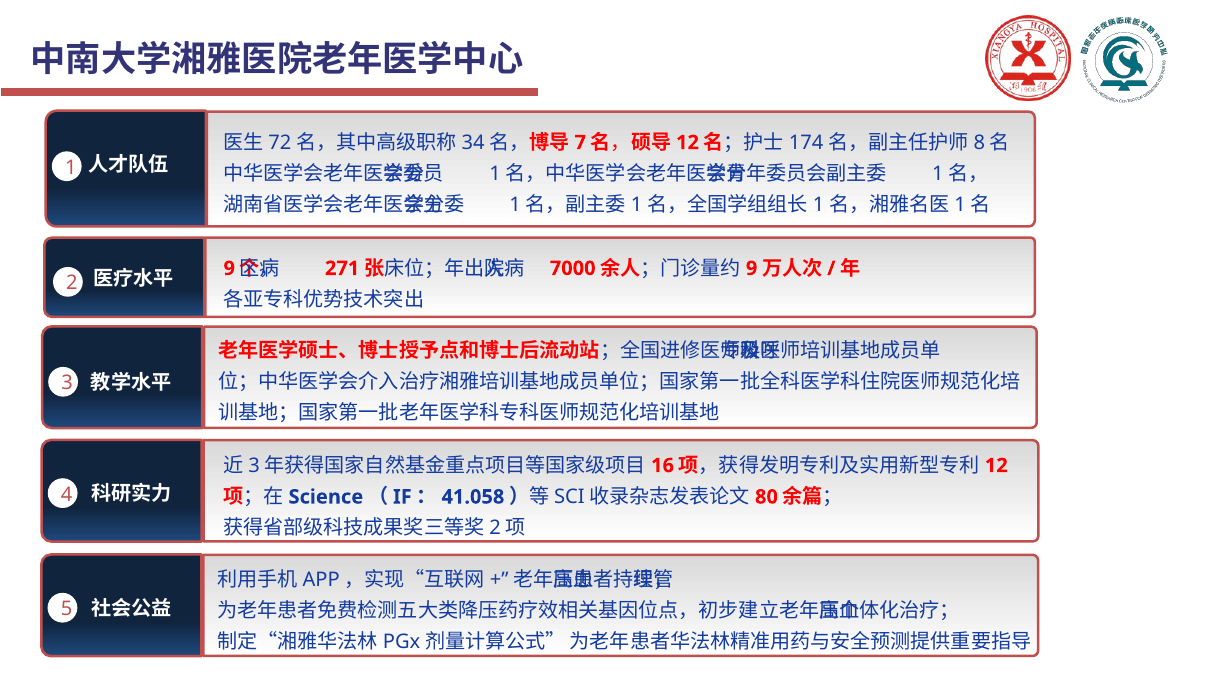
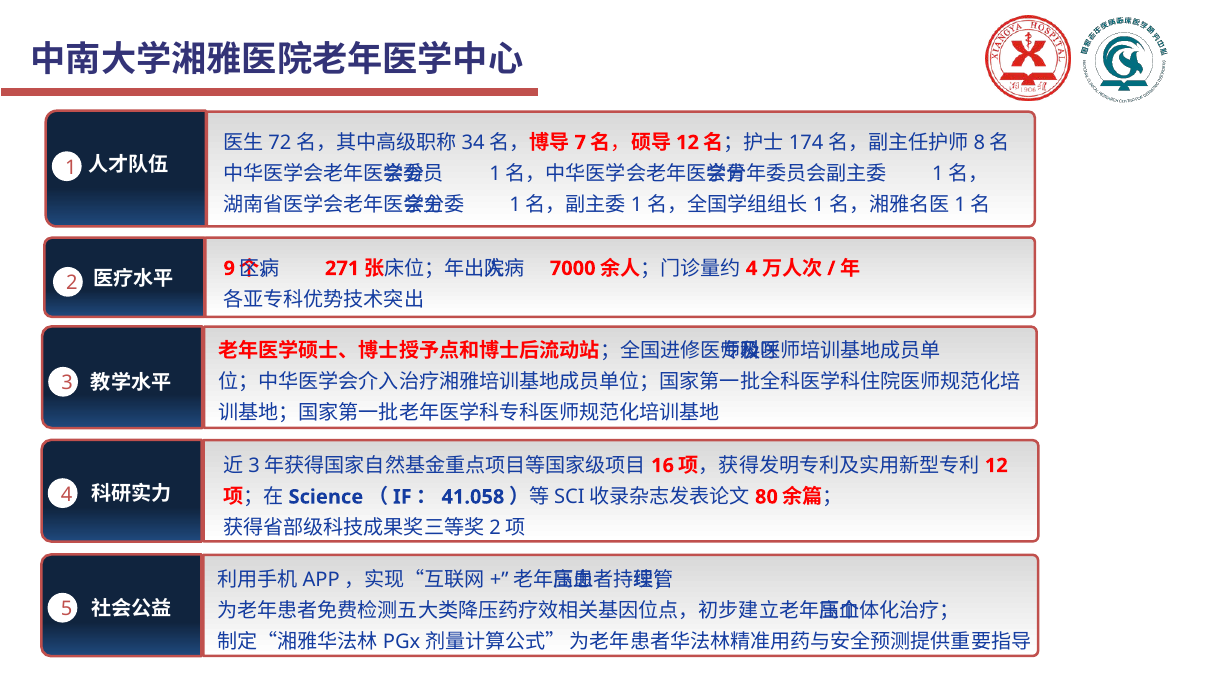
9 at (752, 269): 9 -> 4
